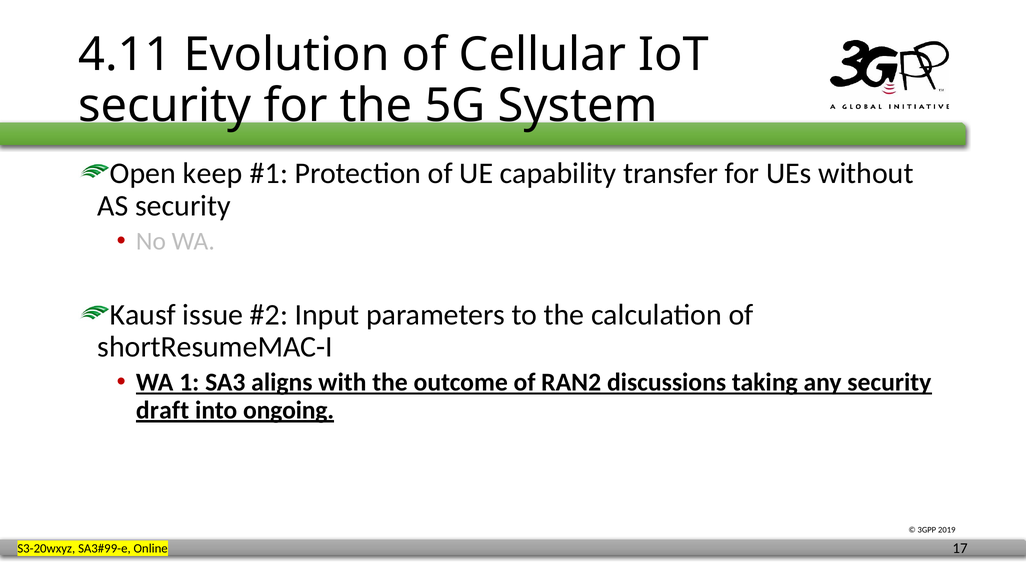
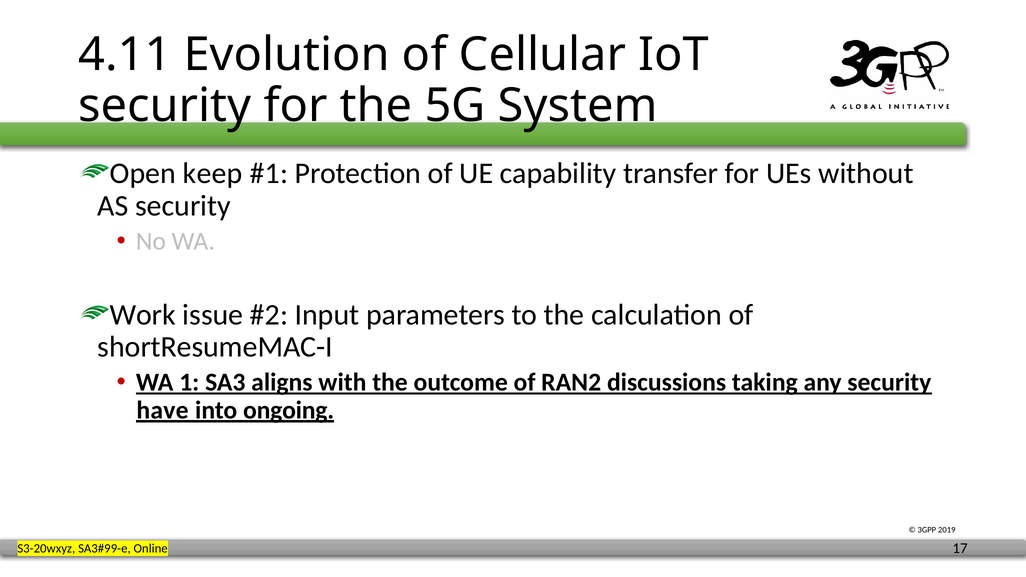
Kausf: Kausf -> Work
draft: draft -> have
